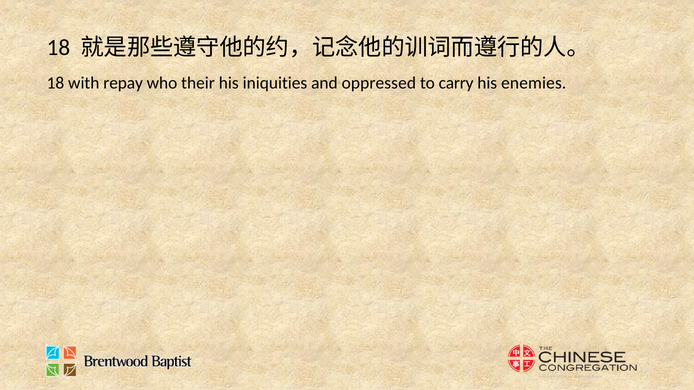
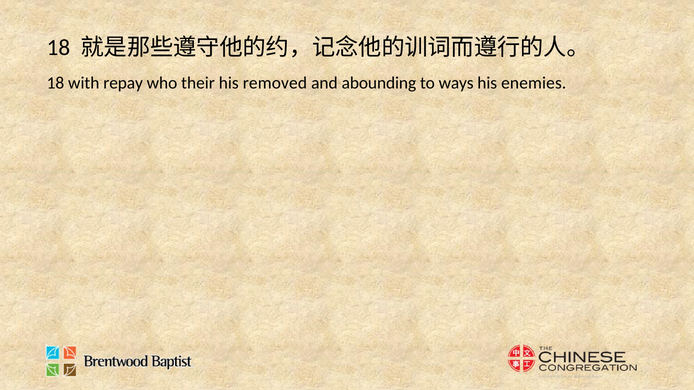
iniquities: iniquities -> removed
oppressed: oppressed -> abounding
carry: carry -> ways
